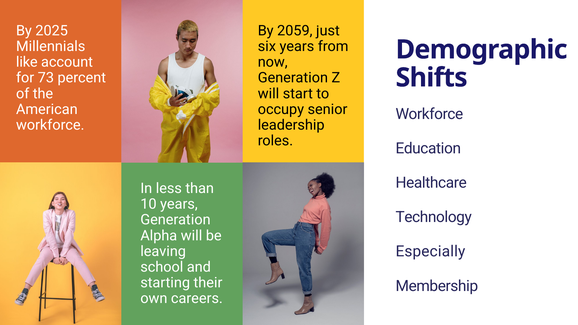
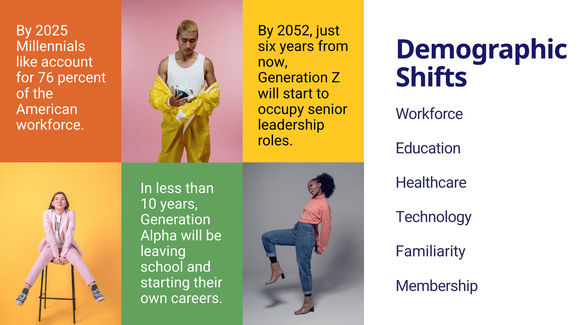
2059: 2059 -> 2052
73: 73 -> 76
Especially: Especially -> Familiarity
